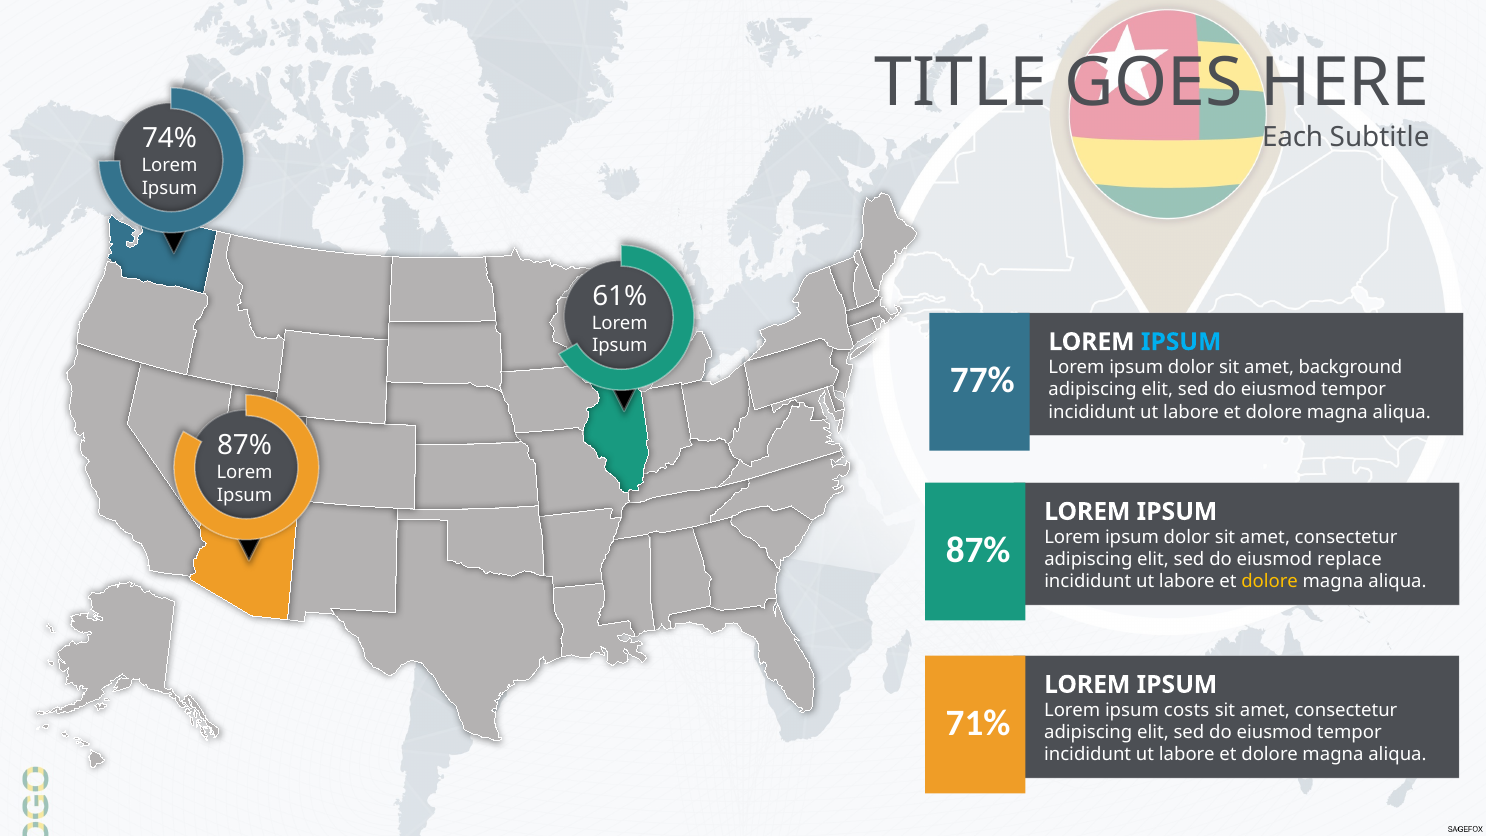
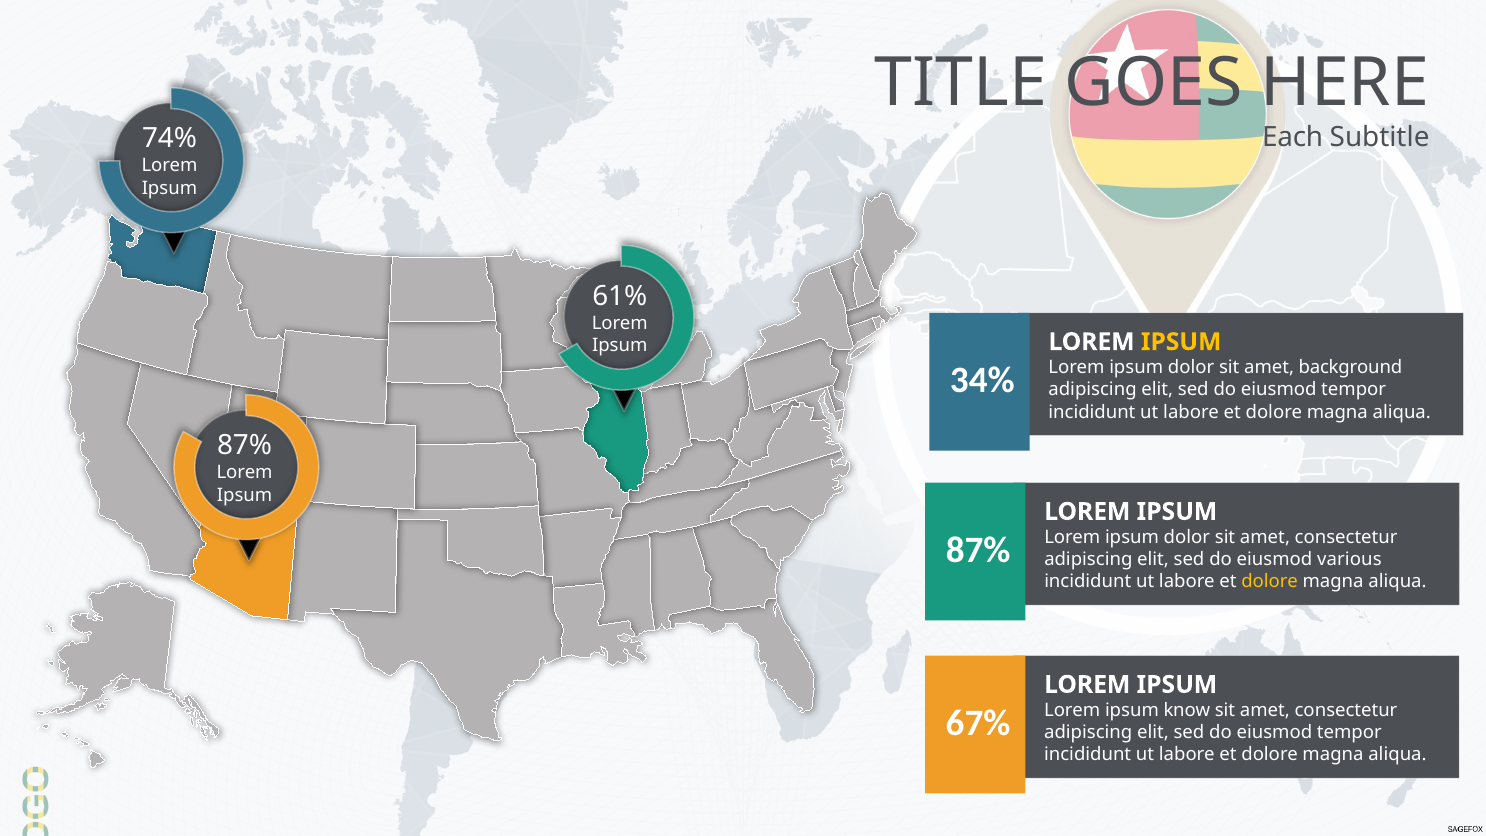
IPSUM at (1181, 342) colour: light blue -> yellow
77%: 77% -> 34%
replace: replace -> various
costs: costs -> know
71%: 71% -> 67%
